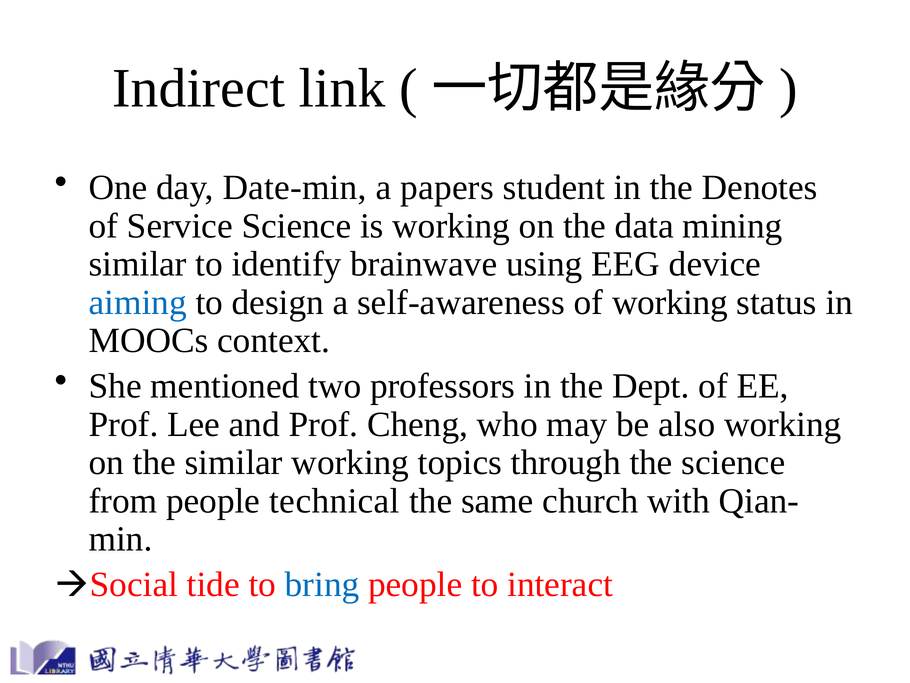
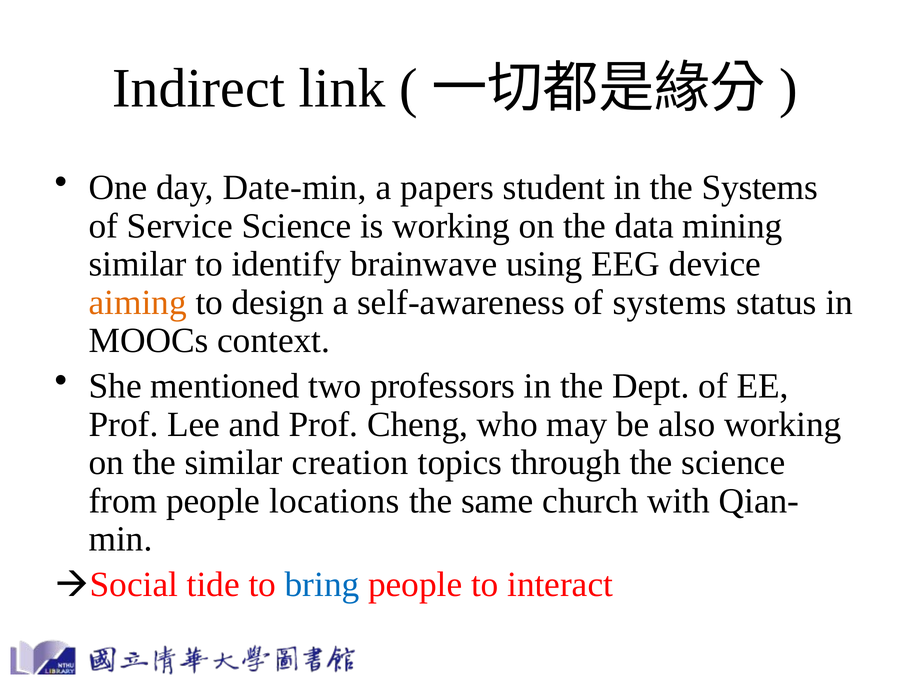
the Denotes: Denotes -> Systems
aiming colour: blue -> orange
of working: working -> systems
similar working: working -> creation
technical: technical -> locations
